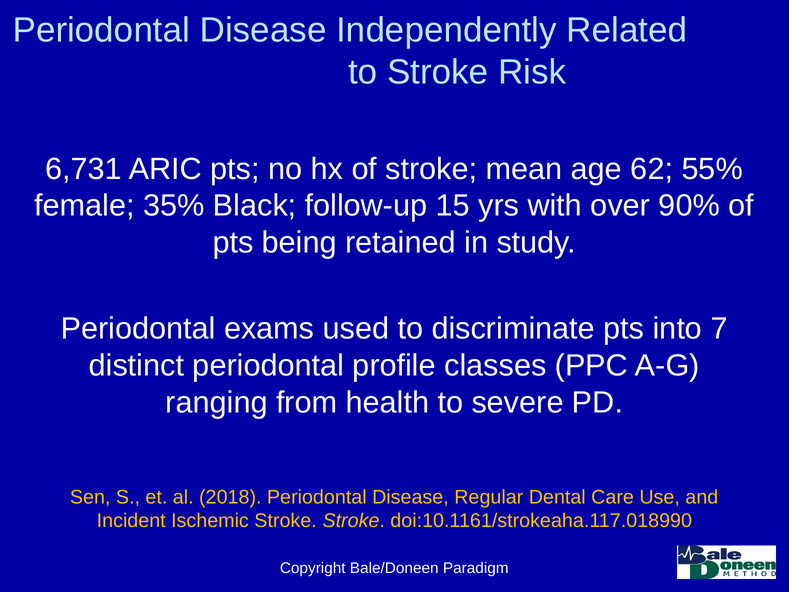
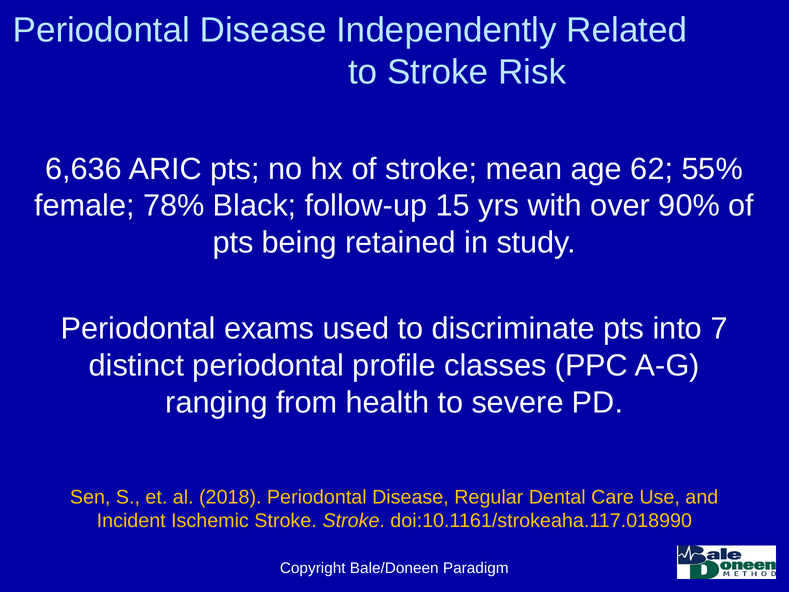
6,731: 6,731 -> 6,636
35%: 35% -> 78%
